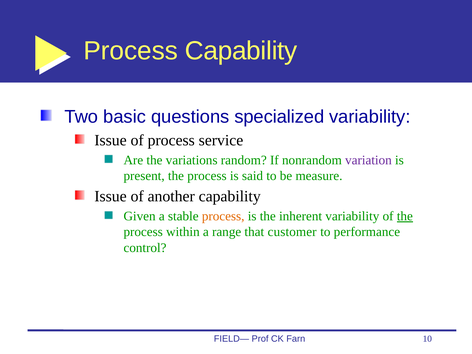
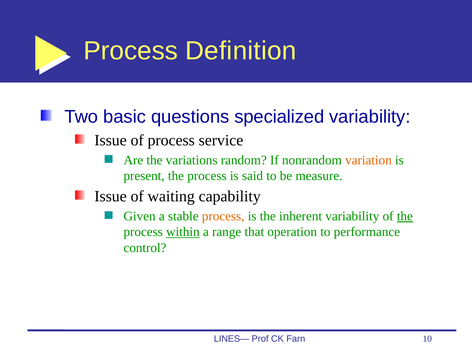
Process Capability: Capability -> Definition
variation colour: purple -> orange
another: another -> waiting
within underline: none -> present
customer: customer -> operation
FIELD—: FIELD— -> LINES—
